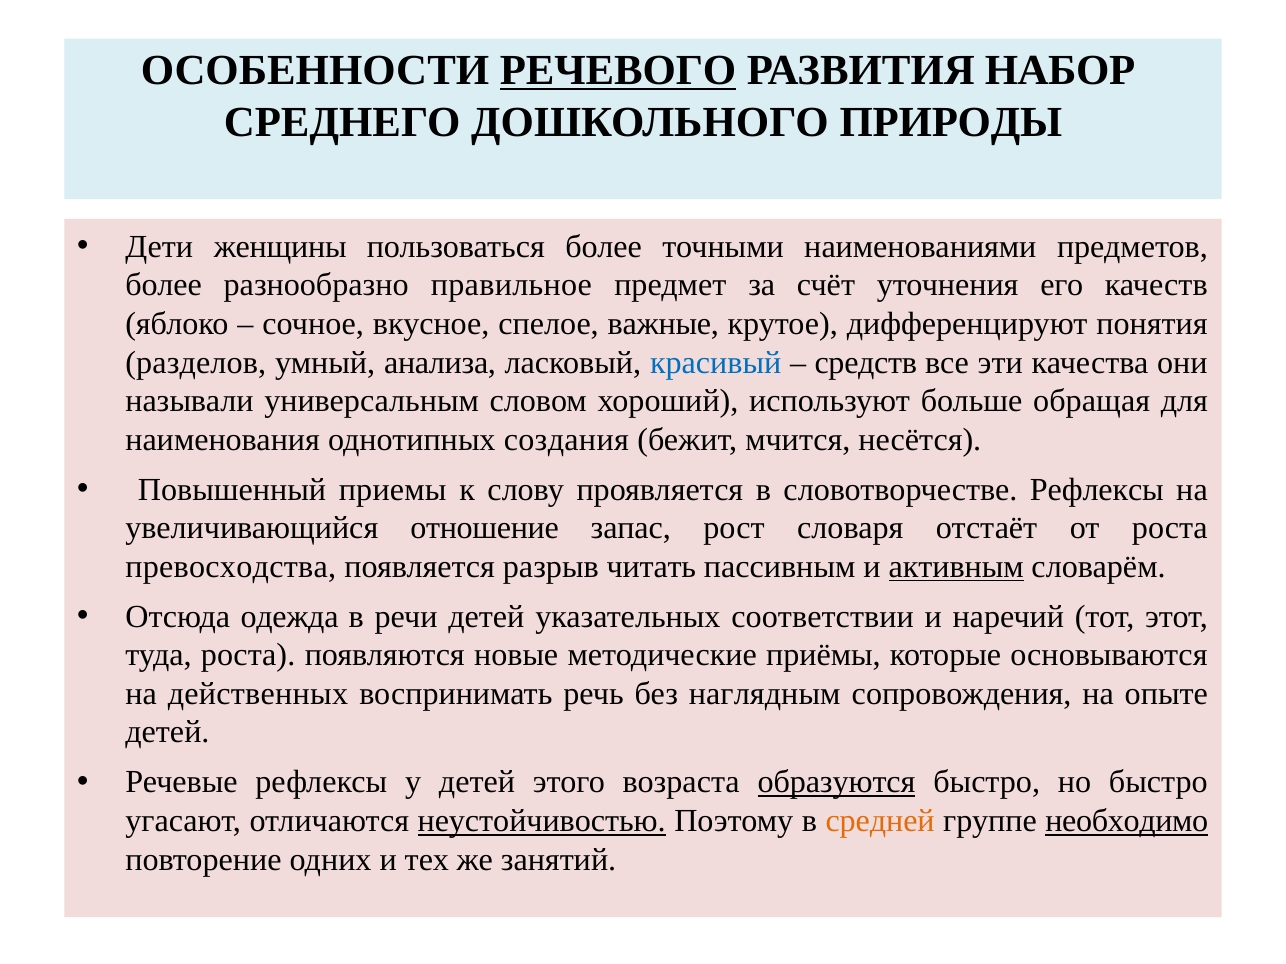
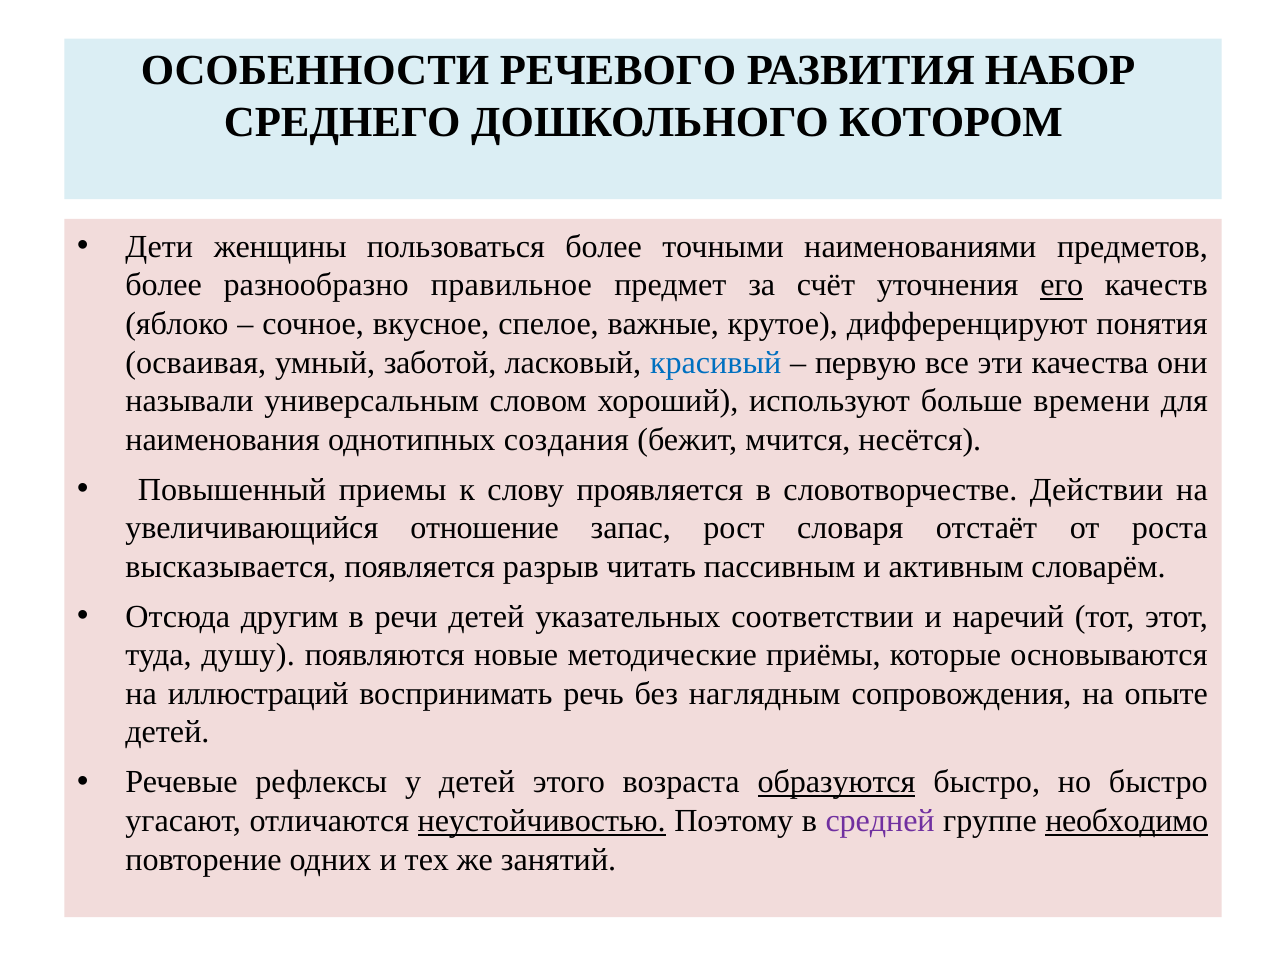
РЕЧЕВОГО underline: present -> none
ПРИРОДЫ: ПРИРОДЫ -> КОТОРОМ
его underline: none -> present
разделов: разделов -> осваивая
анализа: анализа -> заботой
средств: средств -> первую
обращая: обращая -> времени
словотворчестве Рефлексы: Рефлексы -> Действии
превосходства: превосходства -> высказывается
активным underline: present -> none
одежда: одежда -> другим
туда роста: роста -> душу
действенных: действенных -> иллюстраций
средней colour: orange -> purple
